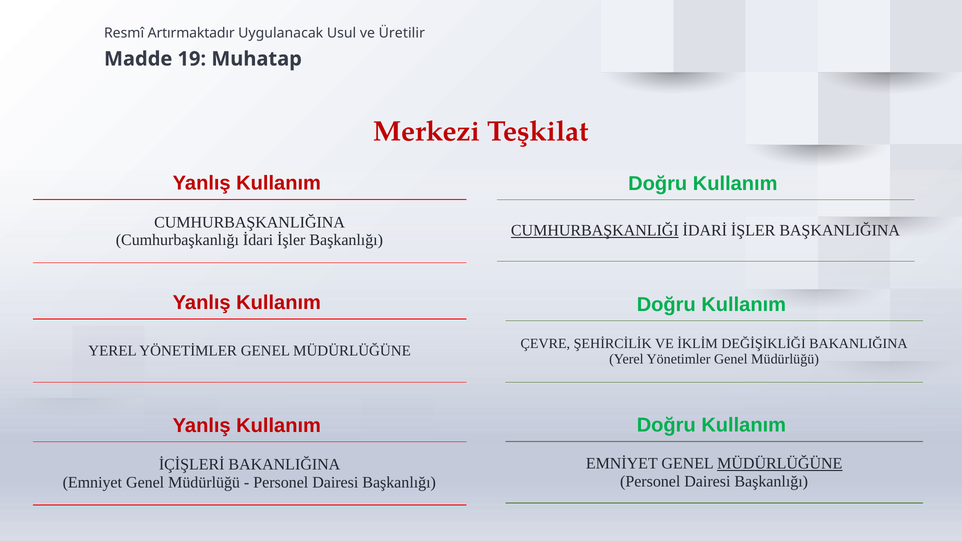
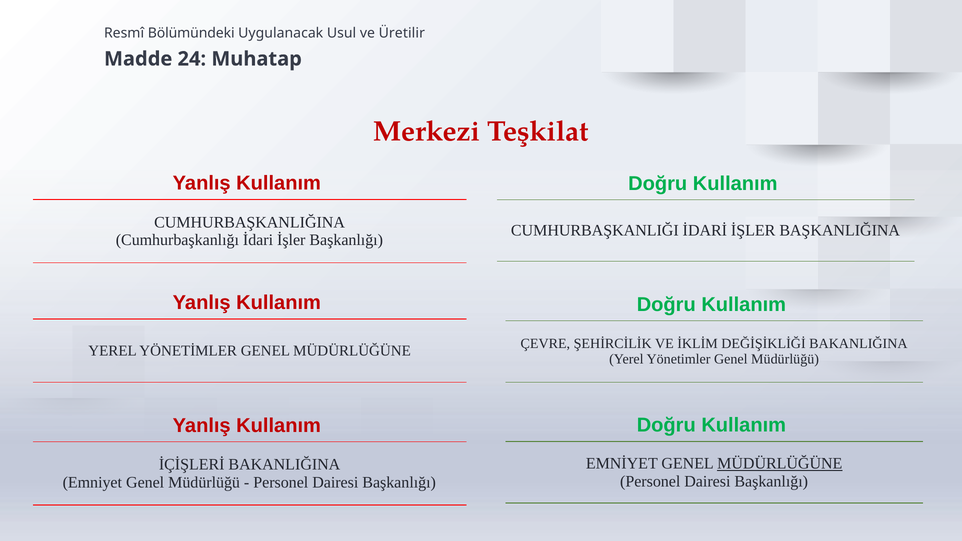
Artırmaktadır: Artırmaktadır -> Bölümündeki
19: 19 -> 24
CUMHURBAŞKANLIĞI underline: present -> none
